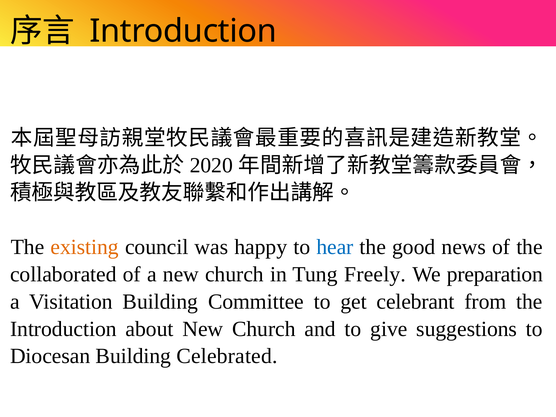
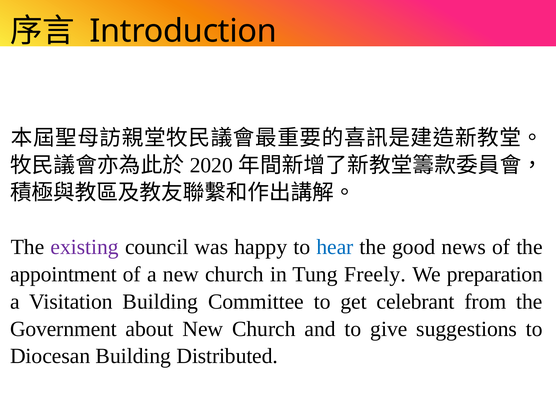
existing colour: orange -> purple
collaborated: collaborated -> appointment
Introduction at (63, 329): Introduction -> Government
Celebrated: Celebrated -> Distributed
